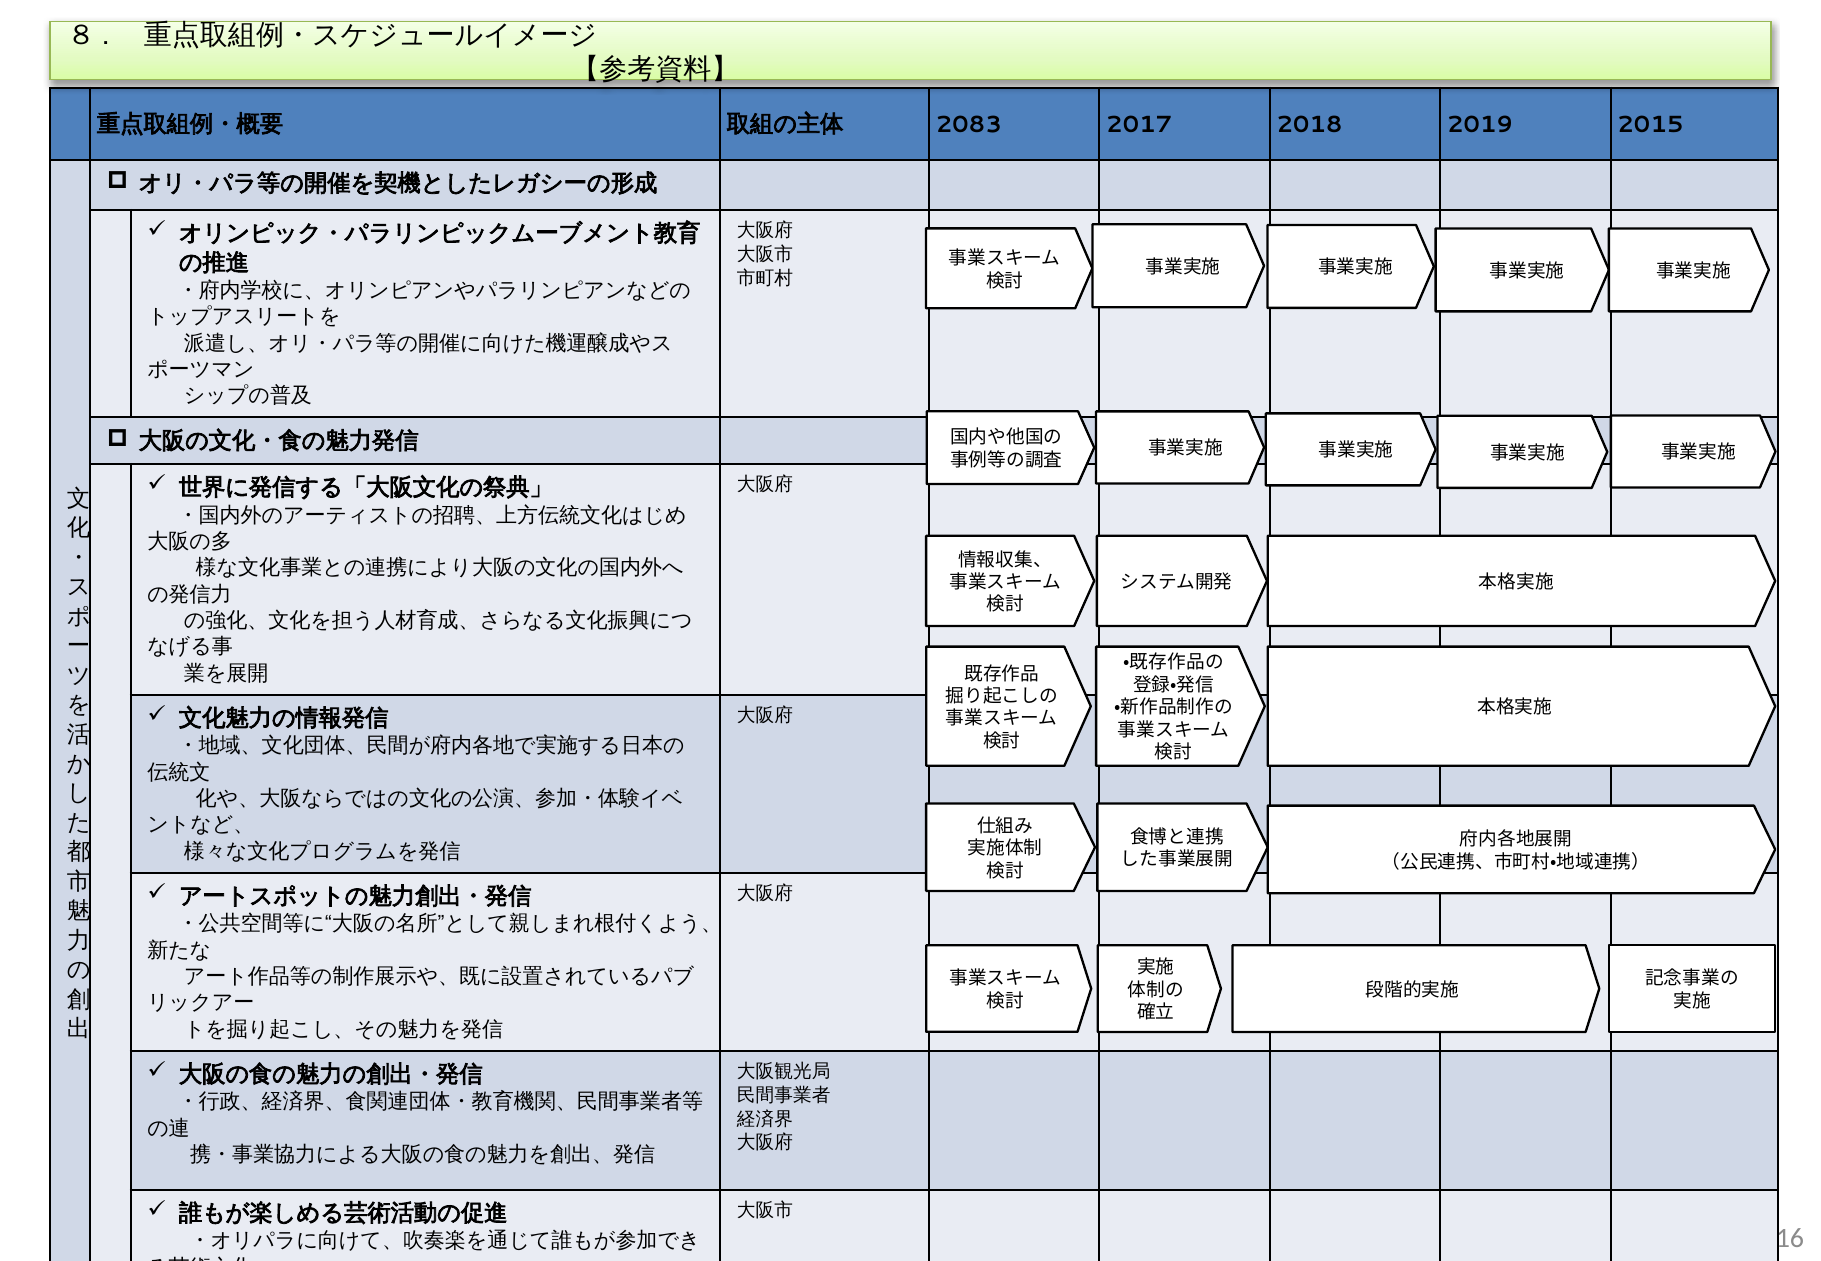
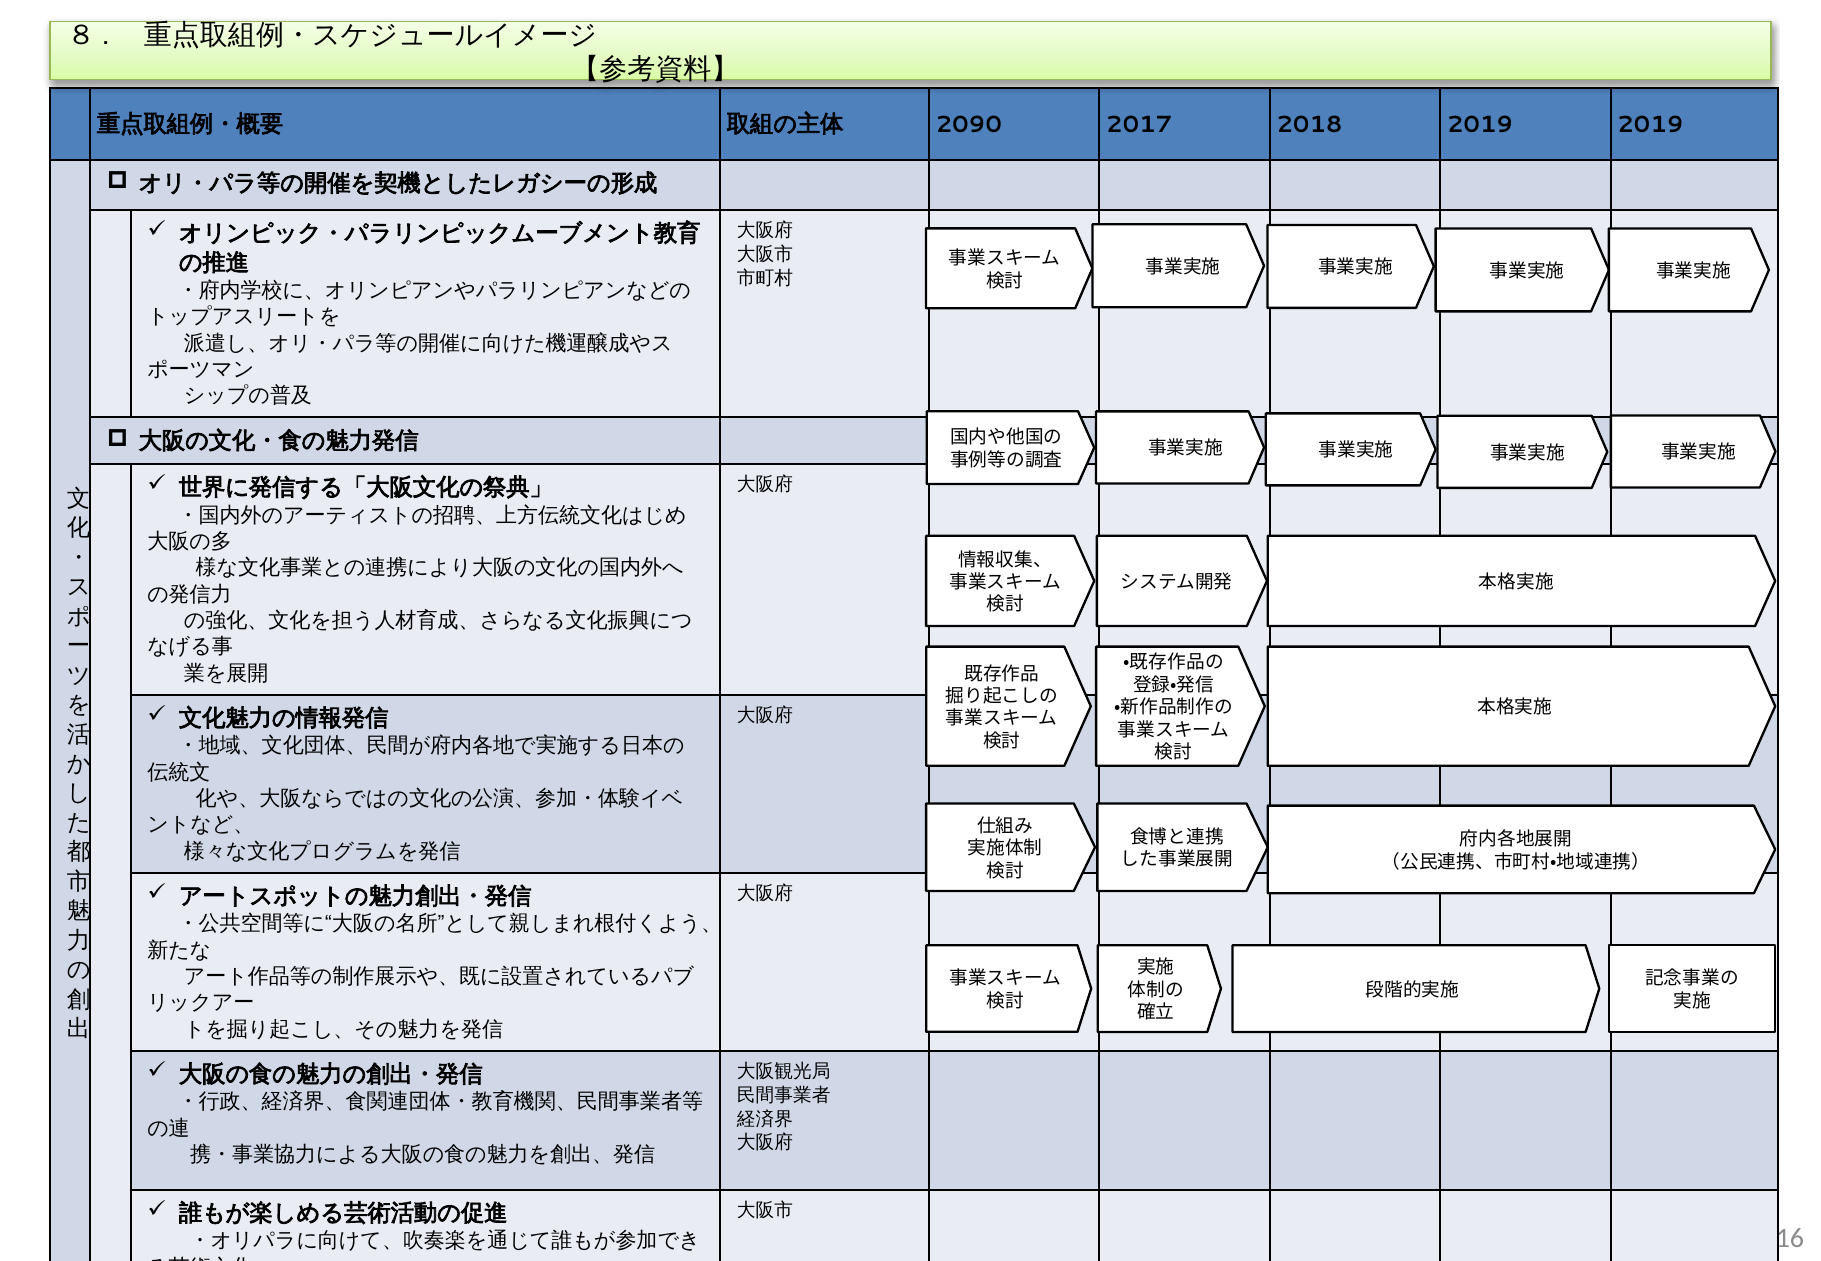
2083: 2083 -> 2090
2019 2015: 2015 -> 2019
